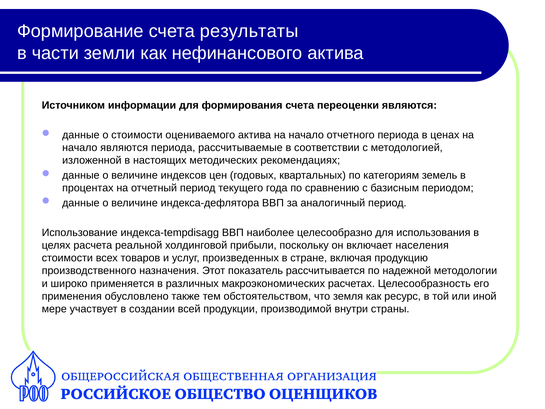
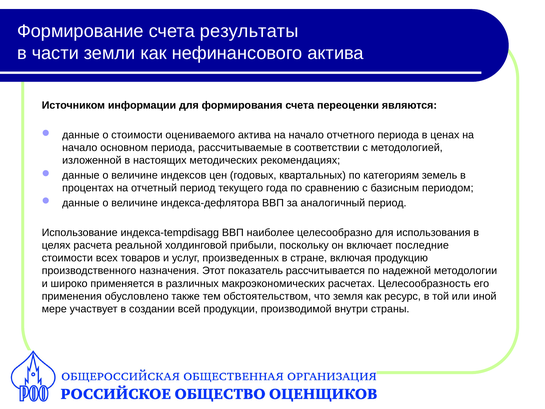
начало являются: являются -> основном
населения: населения -> последние
